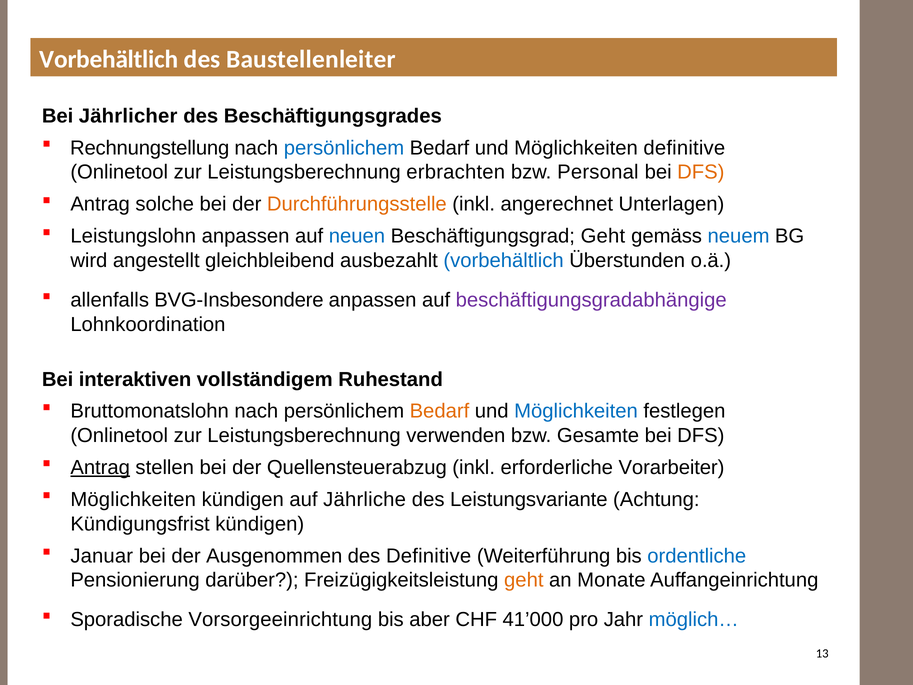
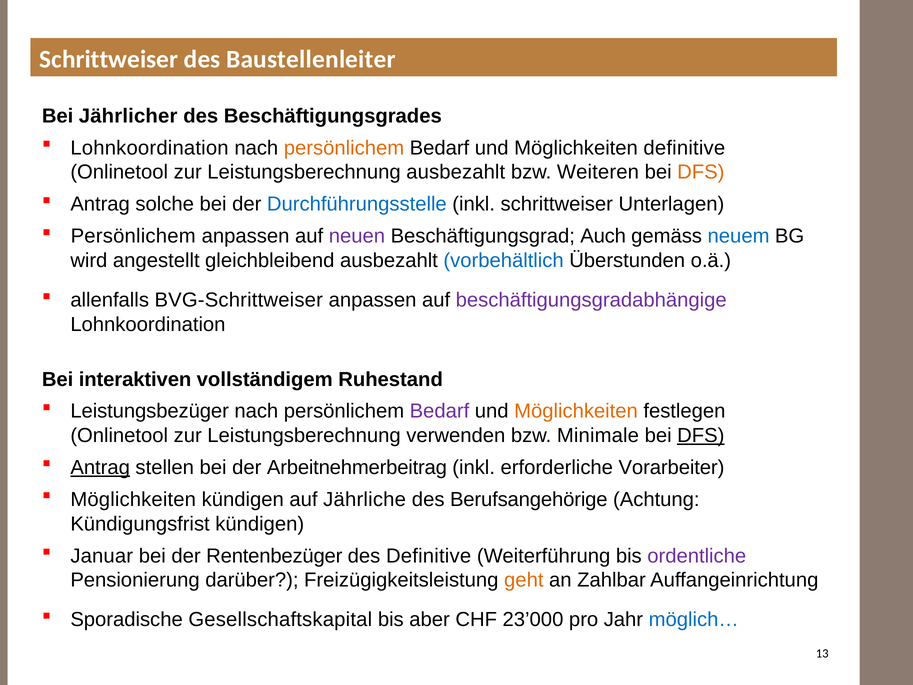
Vorbehältlich at (109, 60): Vorbehältlich -> Schrittweiser
Rechnungstellung at (150, 148): Rechnungstellung -> Lohnkoordination
persönlichem at (344, 148) colour: blue -> orange
Leistungsberechnung erbrachten: erbrachten -> ausbezahlt
Personal: Personal -> Weiteren
Durchführungsstelle colour: orange -> blue
inkl angerechnet: angerechnet -> schrittweiser
Leistungslohn at (133, 236): Leistungslohn -> Persönlichem
neuen colour: blue -> purple
Beschäftigungsgrad Geht: Geht -> Auch
BVG-Insbesondere: BVG-Insbesondere -> BVG-Schrittweiser
Bruttomonatslohn: Bruttomonatslohn -> Leistungsbezüger
Bedarf at (439, 411) colour: orange -> purple
Möglichkeiten at (576, 411) colour: blue -> orange
Gesamte: Gesamte -> Minimale
DFS at (701, 435) underline: none -> present
Quellensteuerabzug: Quellensteuerabzug -> Arbeitnehmerbeitrag
Leistungsvariante: Leistungsvariante -> Berufsangehörige
Ausgenommen: Ausgenommen -> Rentenbezüger
ordentliche colour: blue -> purple
Monate: Monate -> Zahlbar
Vorsorgeeinrichtung: Vorsorgeeinrichtung -> Gesellschaftskapital
41’000: 41’000 -> 23’000
